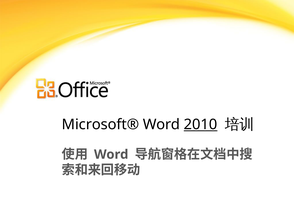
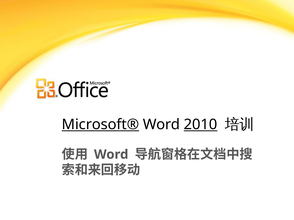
Microsoft® underline: none -> present
